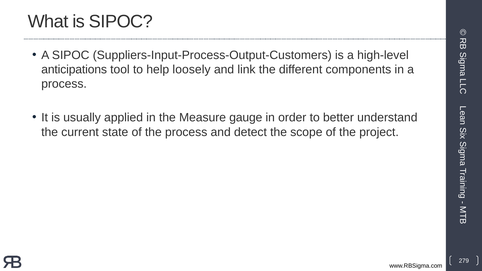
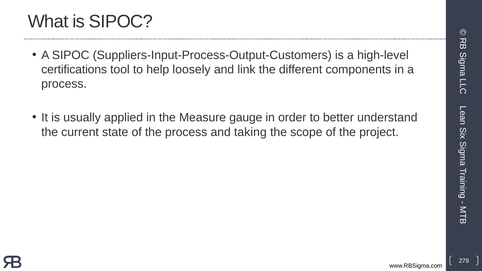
anticipations: anticipations -> certifications
detect: detect -> taking
